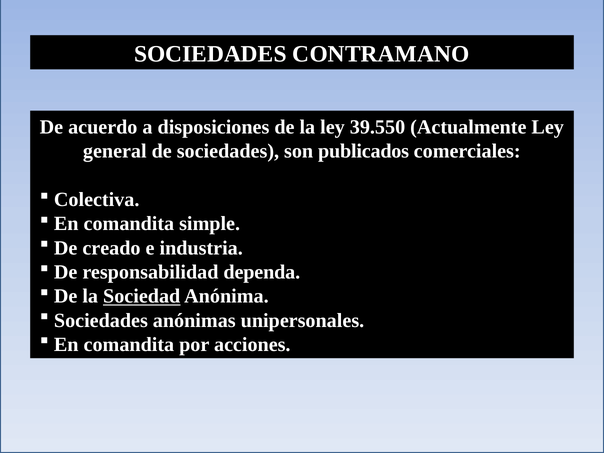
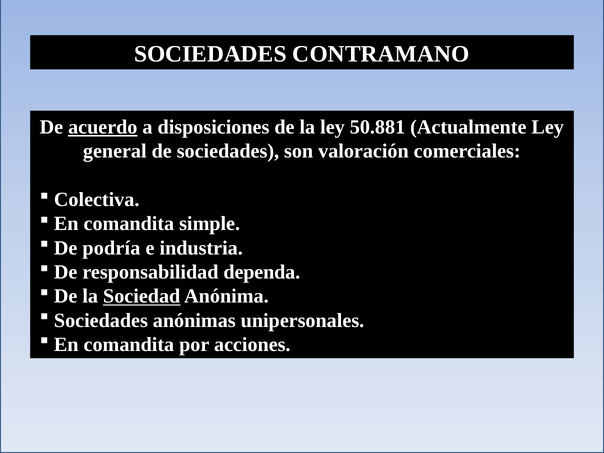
acuerdo underline: none -> present
39.550: 39.550 -> 50.881
publicados: publicados -> valoración
creado: creado -> podría
